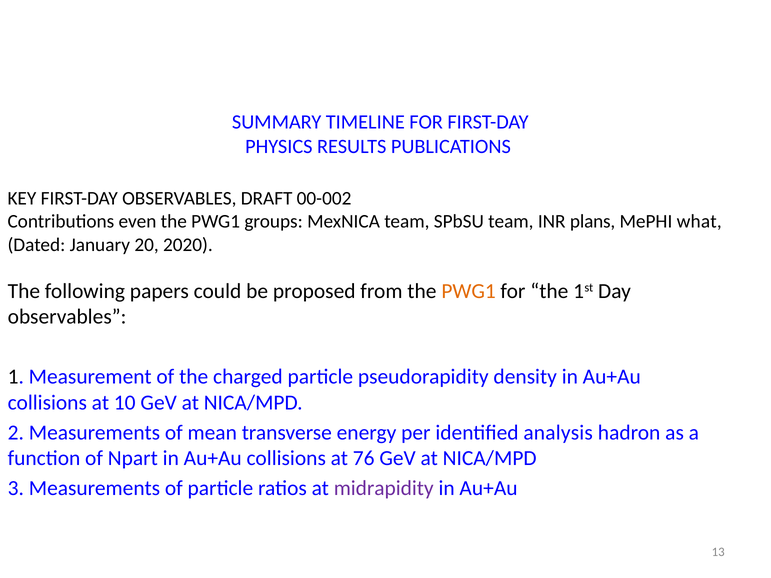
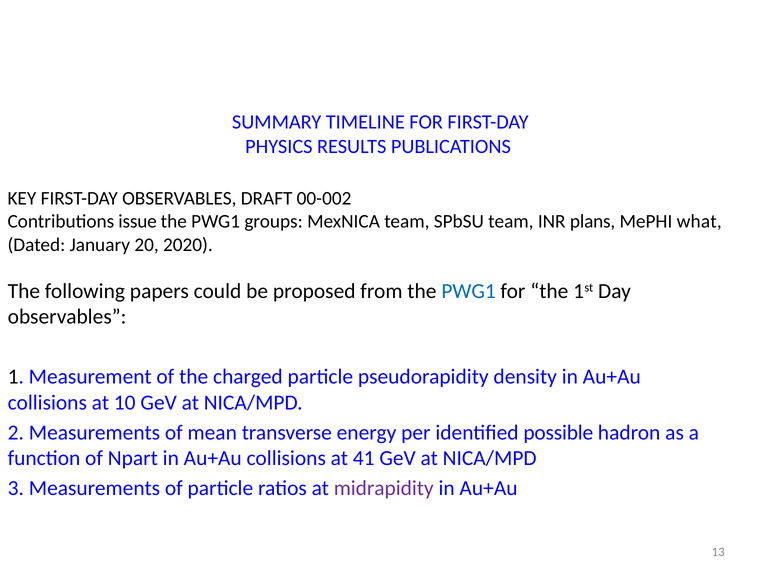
even: even -> issue
PWG1 at (469, 291) colour: orange -> blue
analysis: analysis -> possible
76: 76 -> 41
